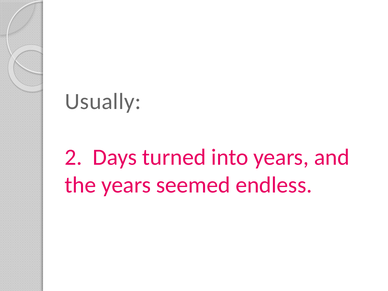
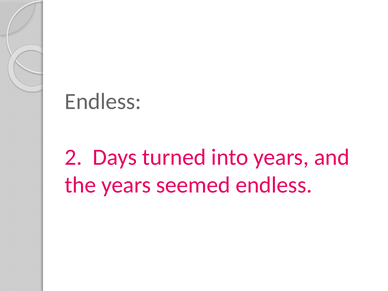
Usually at (103, 102): Usually -> Endless
